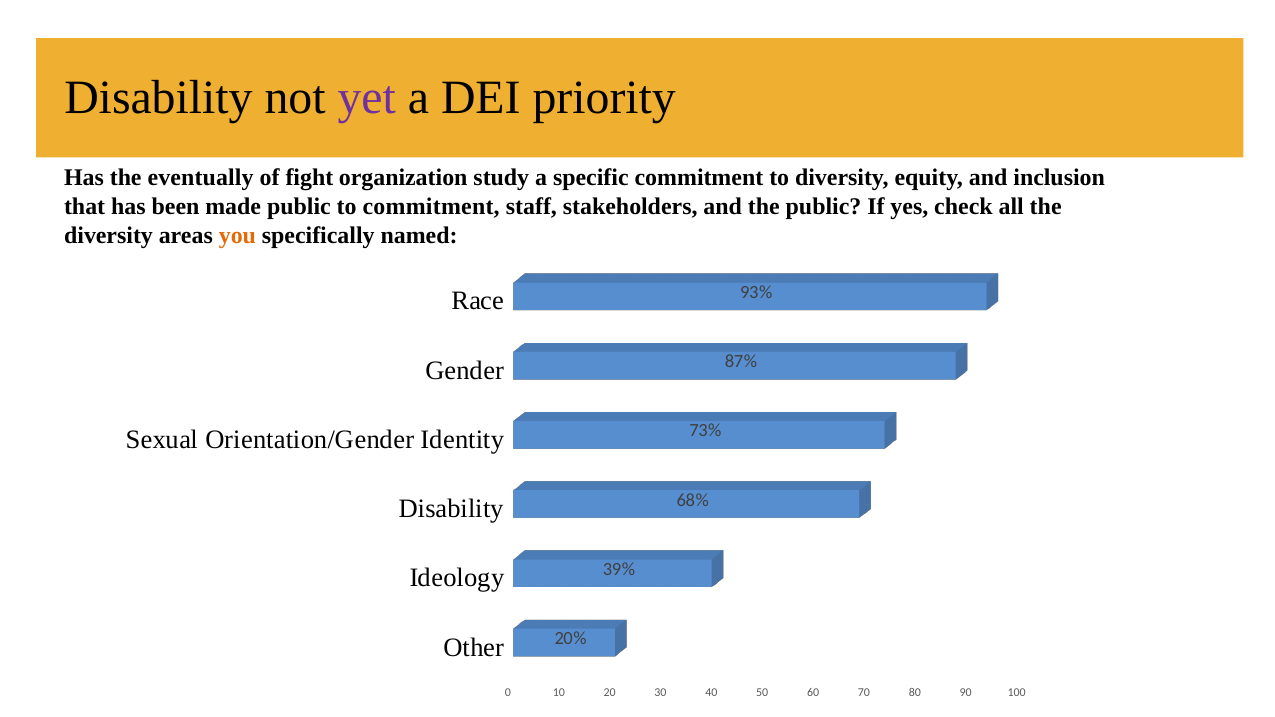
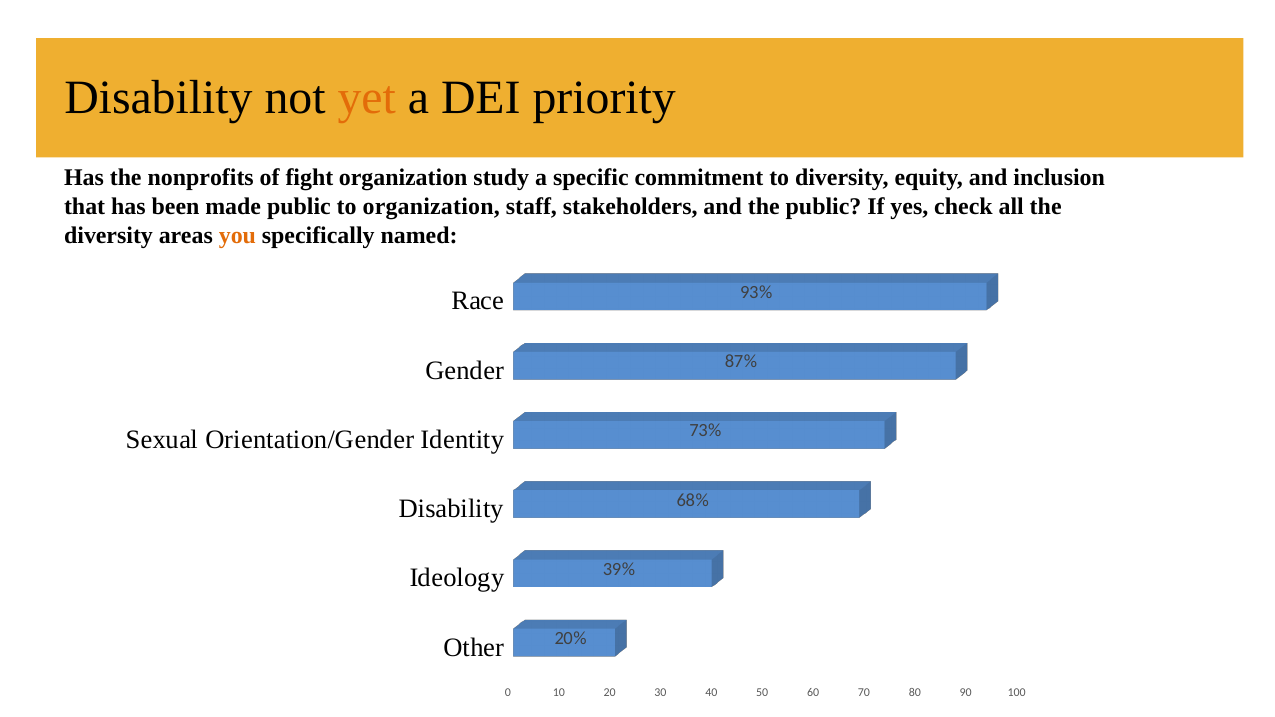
yet colour: purple -> orange
eventually: eventually -> nonprofits
to commitment: commitment -> organization
